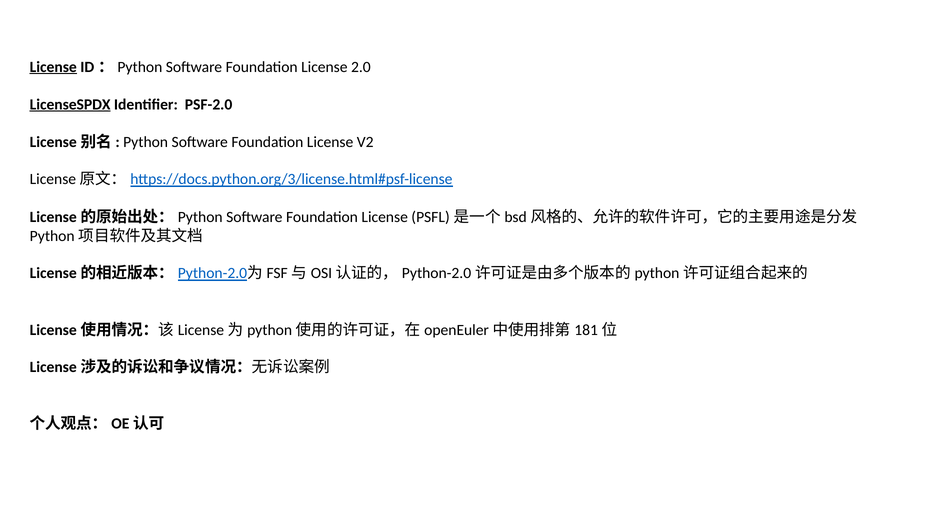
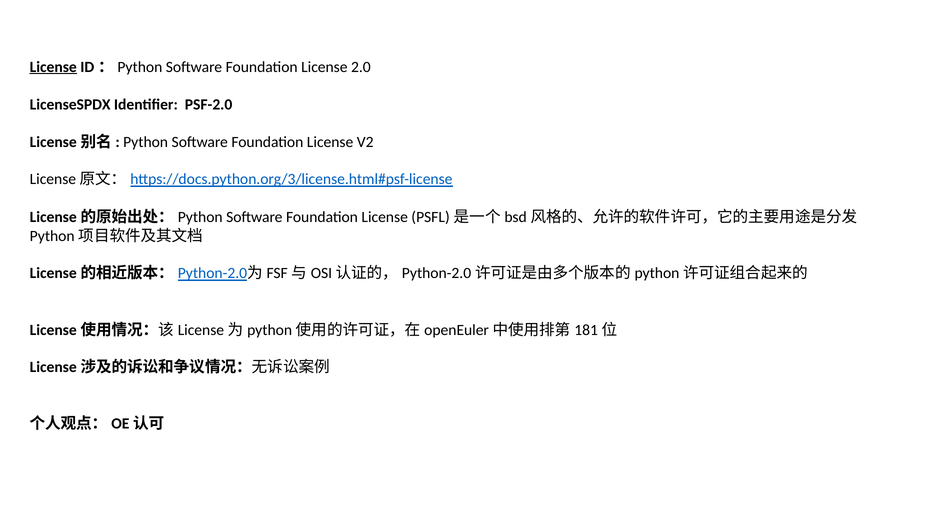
LicenseSPDX underline: present -> none
